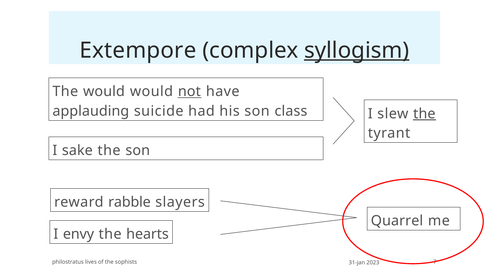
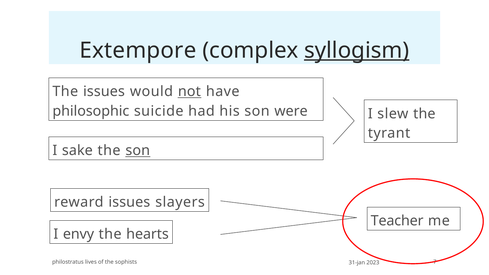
The would: would -> issues
applauding: applauding -> philosophic
class: class -> were
the at (424, 114) underline: present -> none
son at (138, 151) underline: none -> present
reward rabble: rabble -> issues
Quarrel: Quarrel -> Teacher
